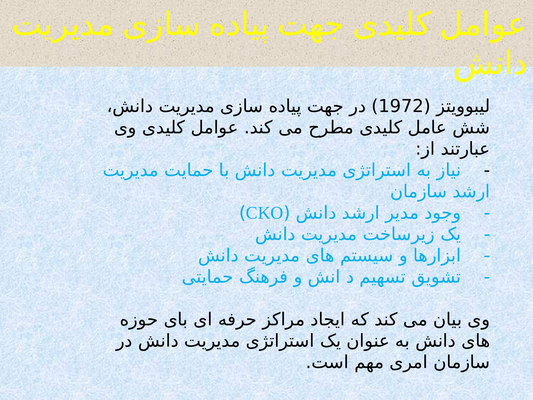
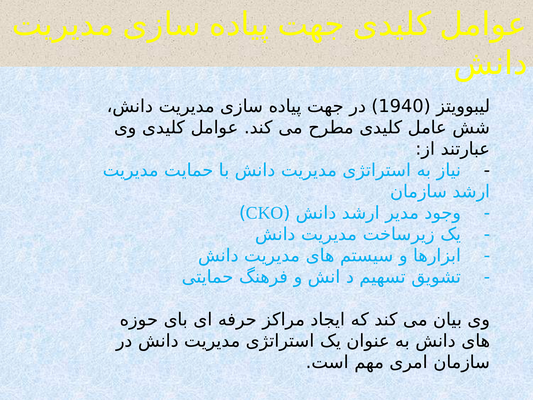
1972: 1972 -> 1940
